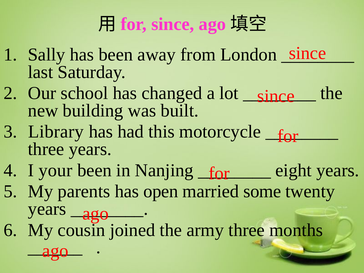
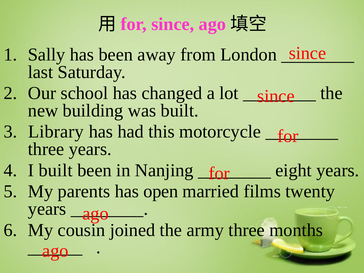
I your: your -> built
some: some -> films
